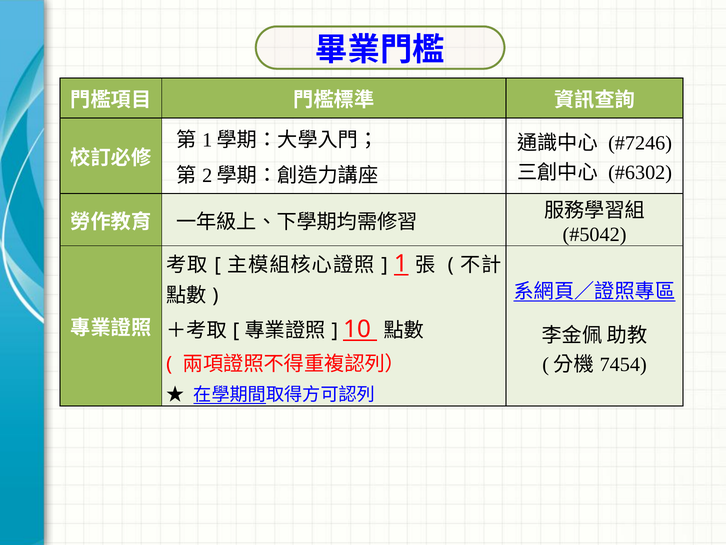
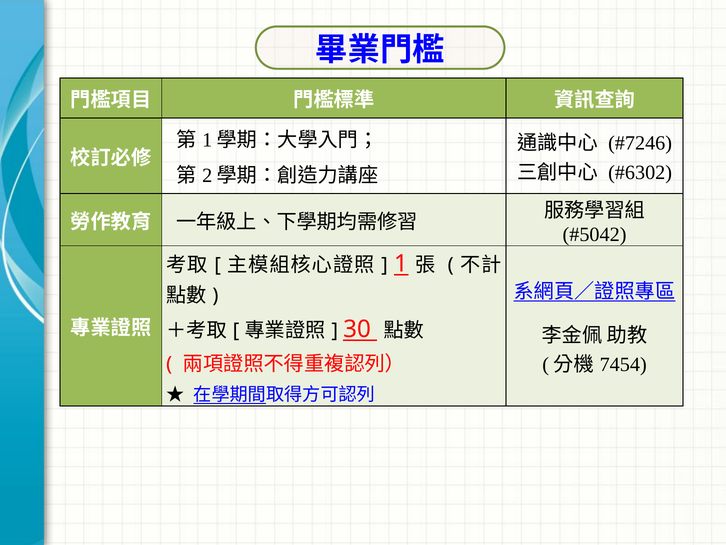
10: 10 -> 30
